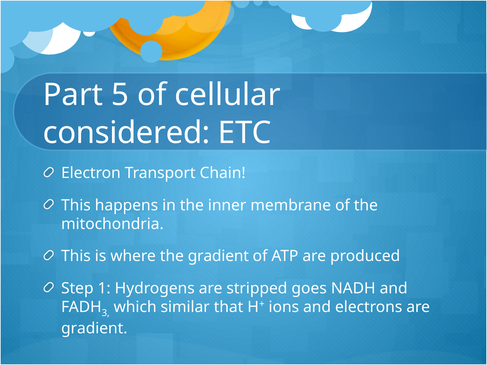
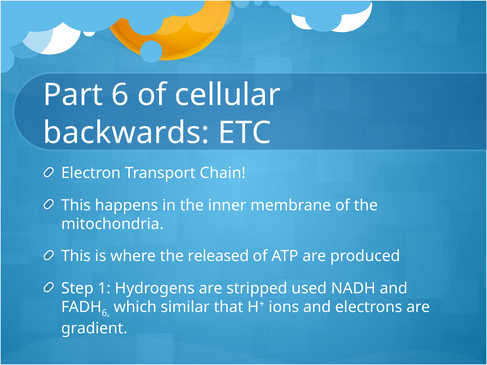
Part 5: 5 -> 6
considered: considered -> backwards
the gradient: gradient -> released
goes: goes -> used
3 at (106, 313): 3 -> 6
